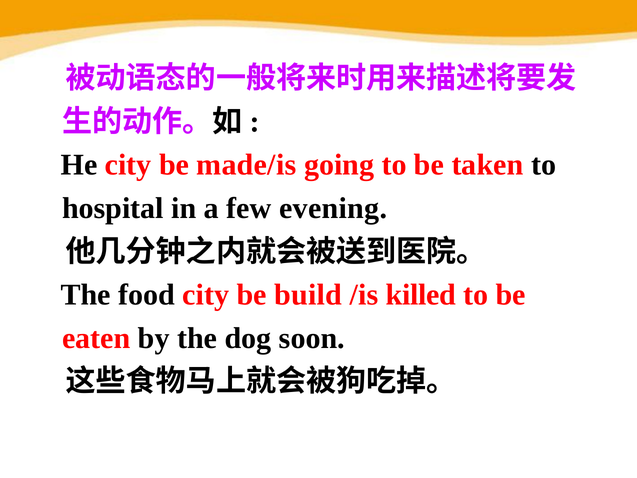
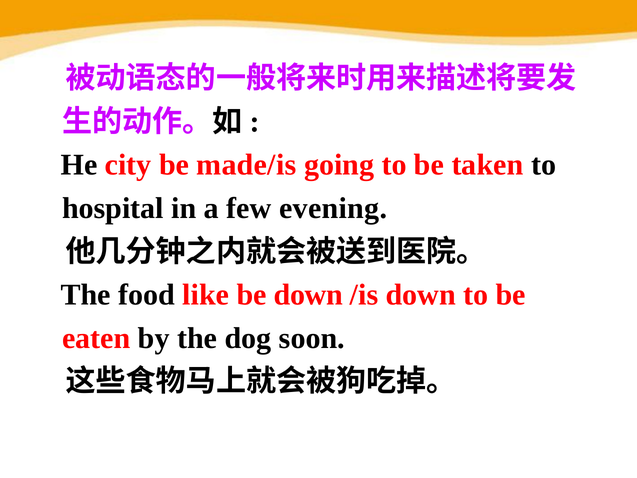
food city: city -> like
be build: build -> down
/is killed: killed -> down
